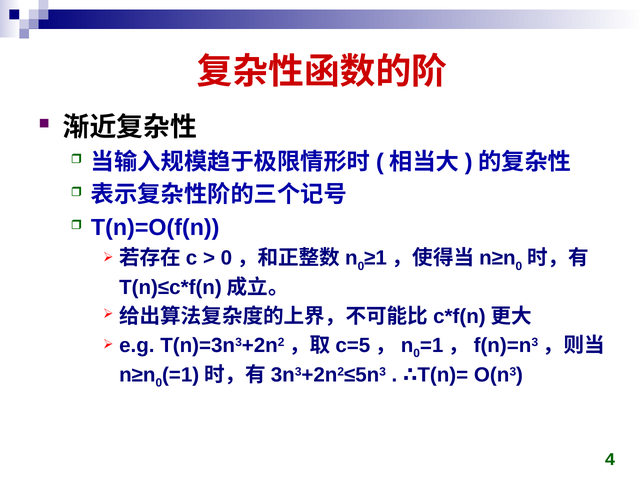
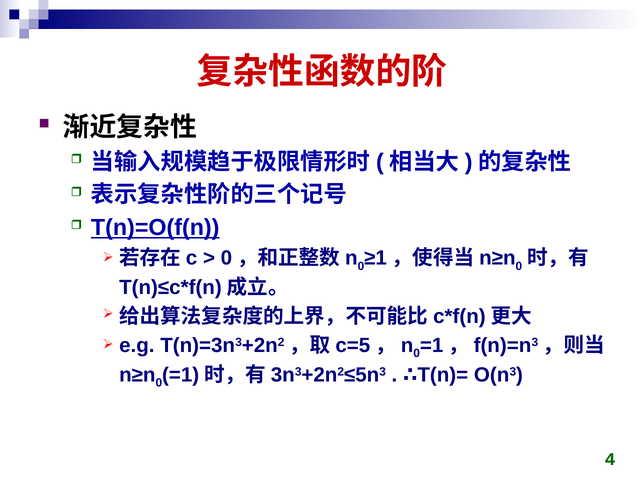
T(n)=O(f(n underline: none -> present
